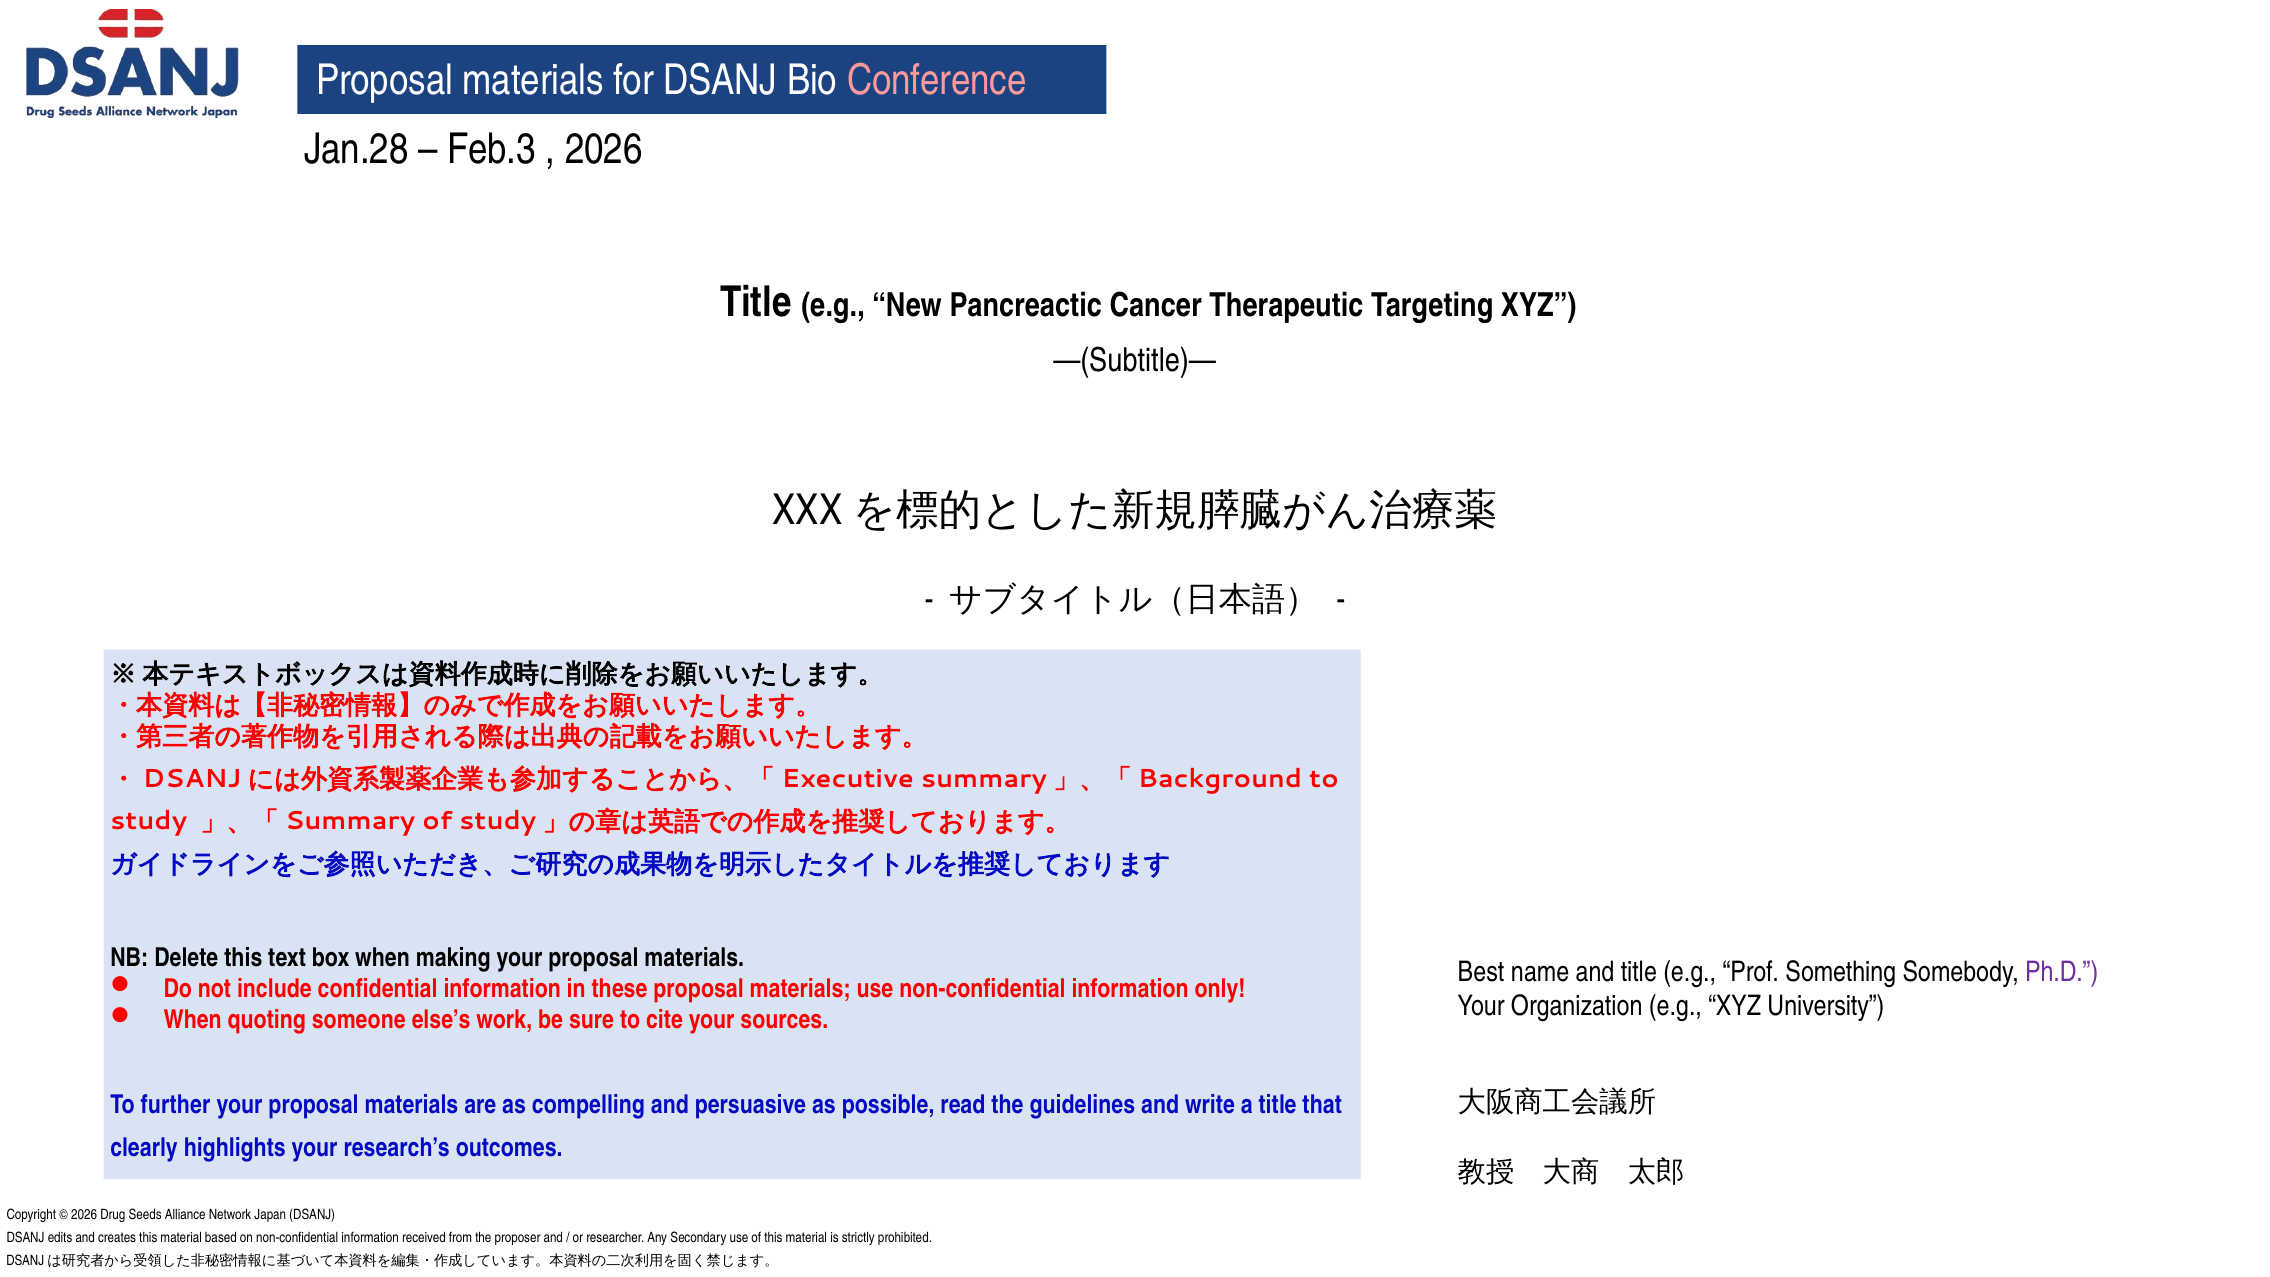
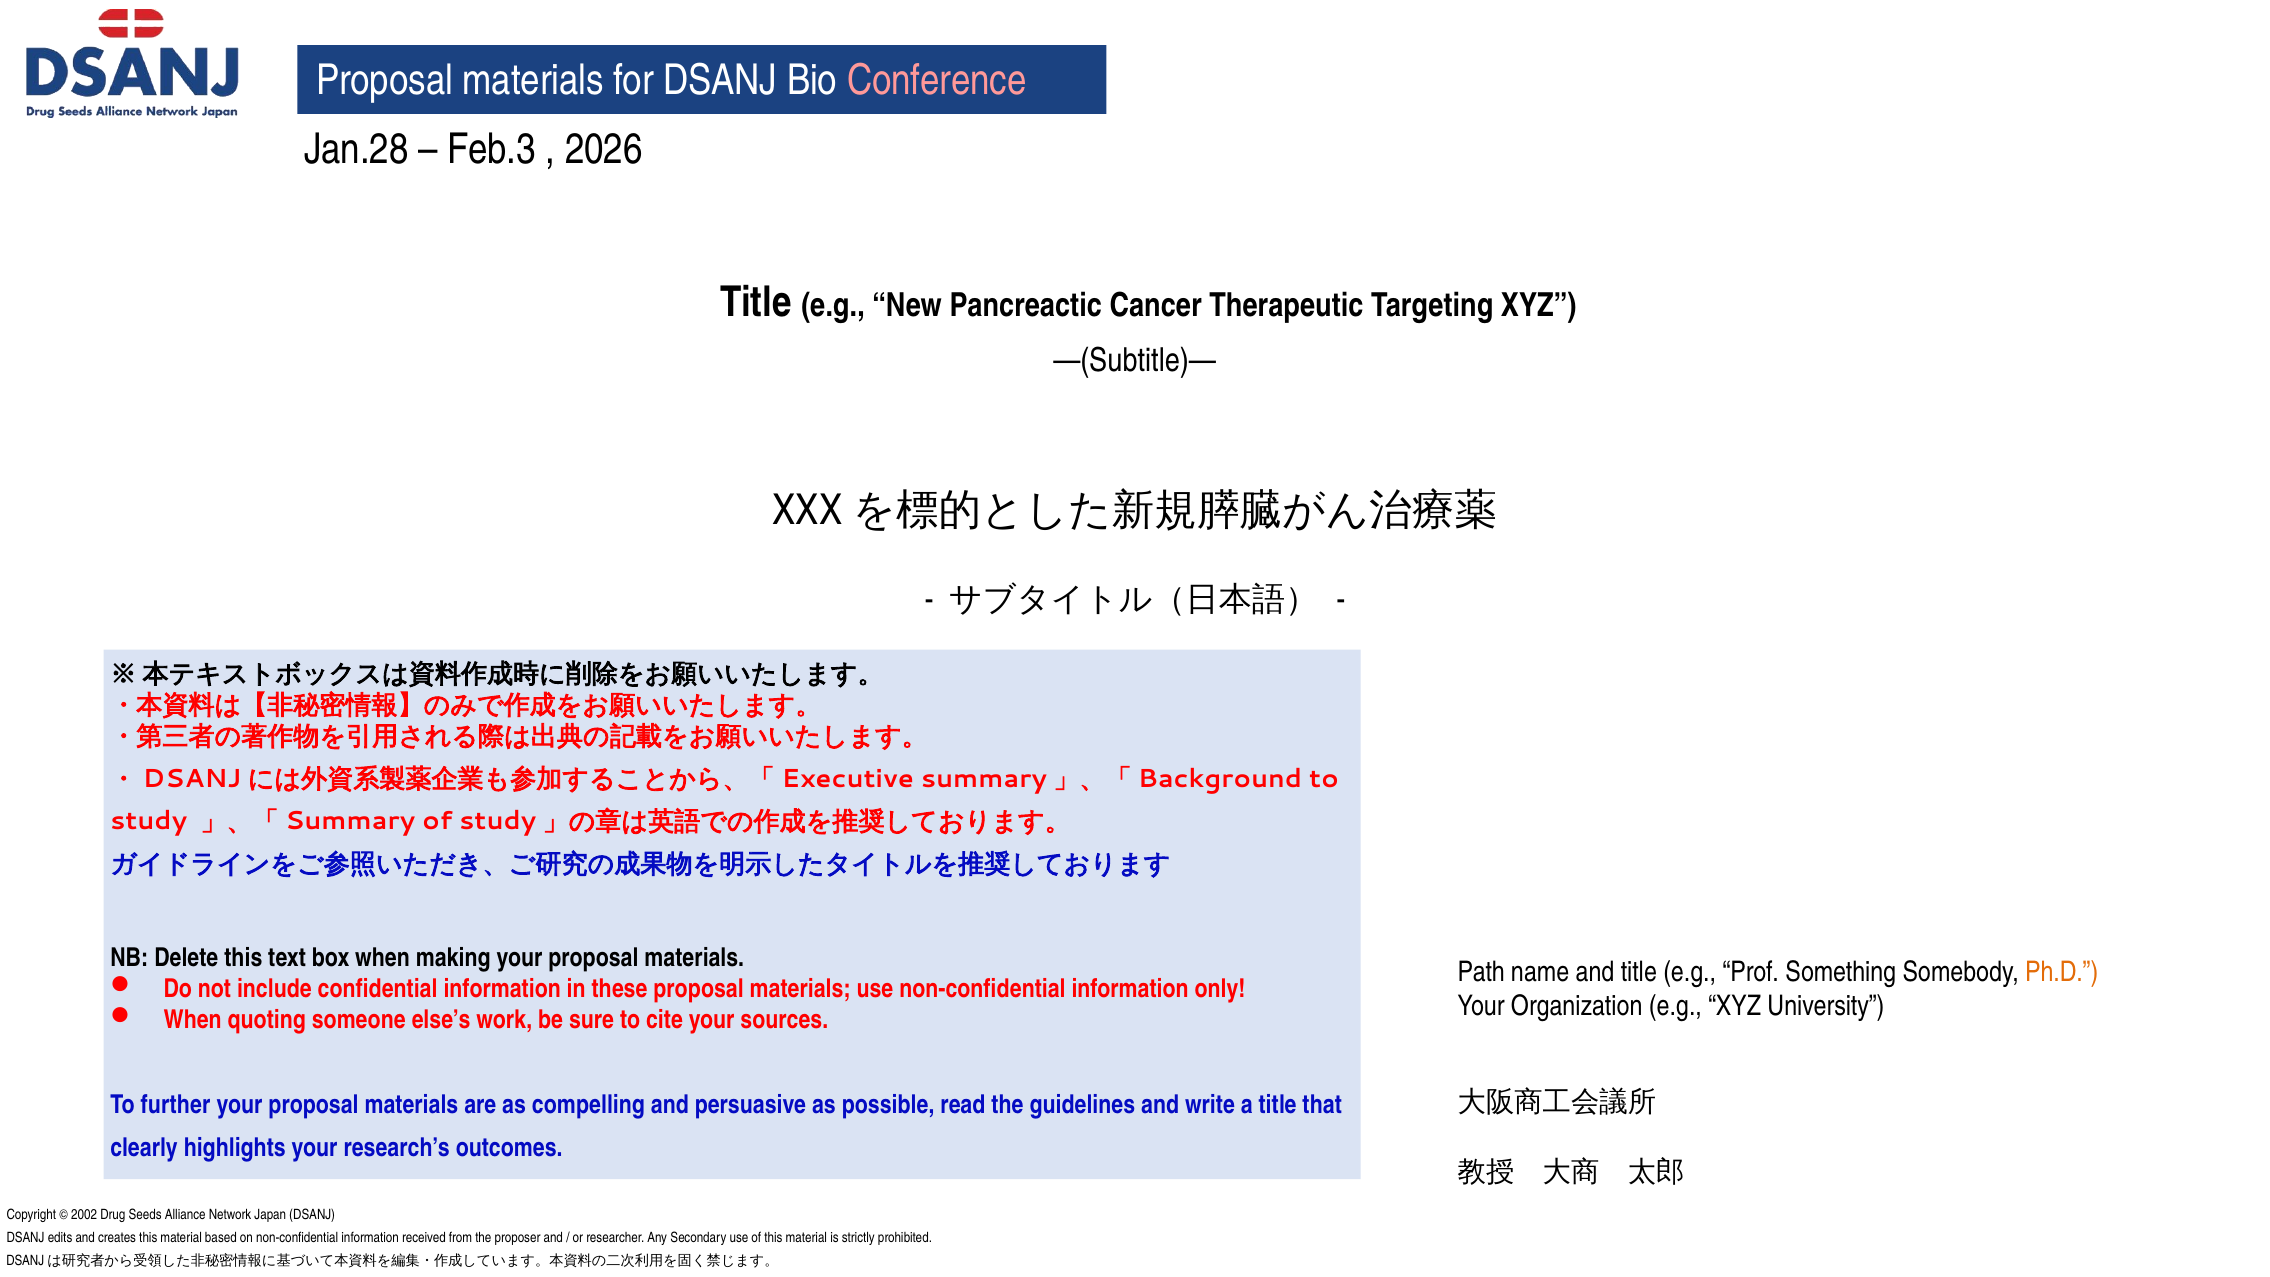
Best: Best -> Path
Ph.D colour: purple -> orange
2026 at (84, 1214): 2026 -> 2002
